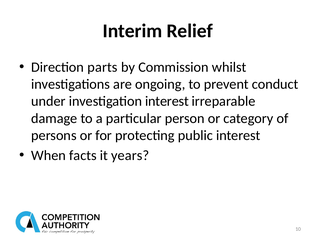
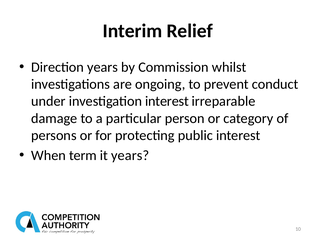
Direction parts: parts -> years
facts: facts -> term
